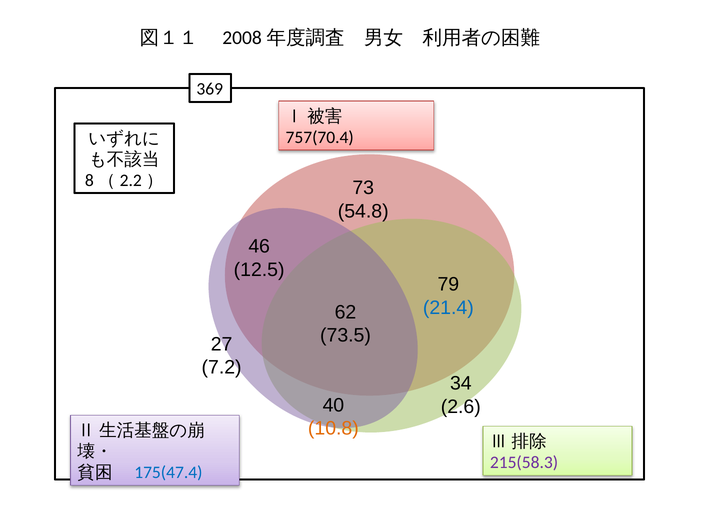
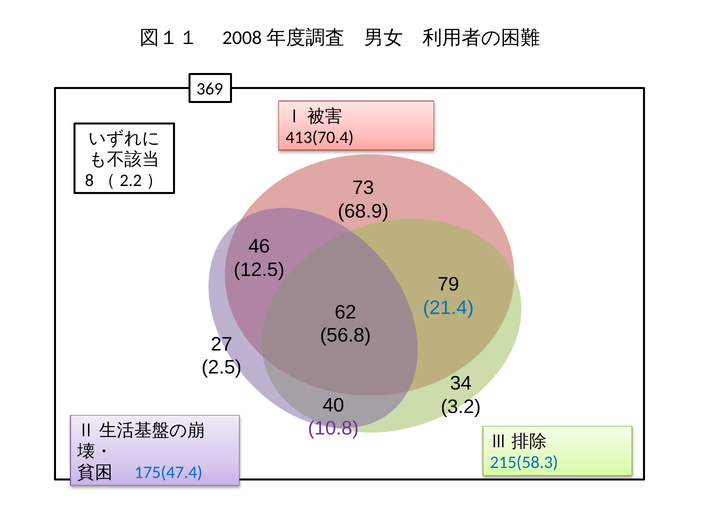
757(70.4: 757(70.4 -> 413(70.4
54.8: 54.8 -> 68.9
73.5: 73.5 -> 56.8
7.2: 7.2 -> 2.5
2.6: 2.6 -> 3.2
10.8 colour: orange -> purple
215(58.3 colour: purple -> blue
